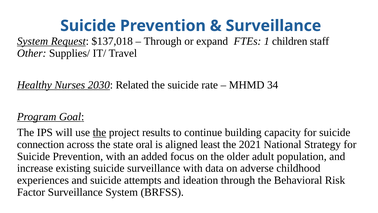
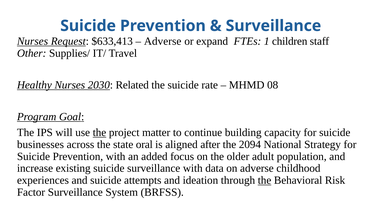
System at (33, 41): System -> Nurses
$137,018: $137,018 -> $633,413
Through at (163, 41): Through -> Adverse
34: 34 -> 08
results: results -> matter
connection: connection -> businesses
least: least -> after
2021: 2021 -> 2094
the at (265, 180) underline: none -> present
